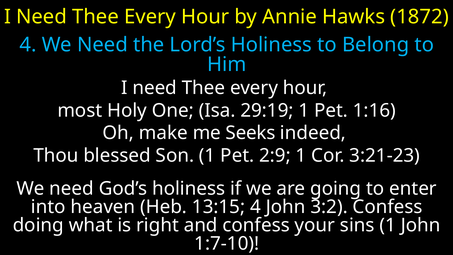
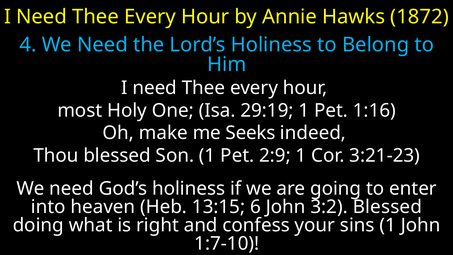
13:15 4: 4 -> 6
3:2 Confess: Confess -> Blessed
